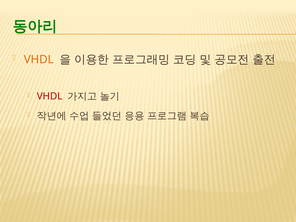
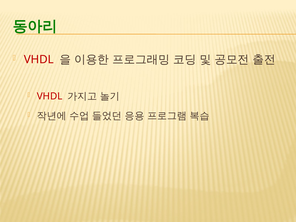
VHDL at (39, 59) colour: orange -> red
